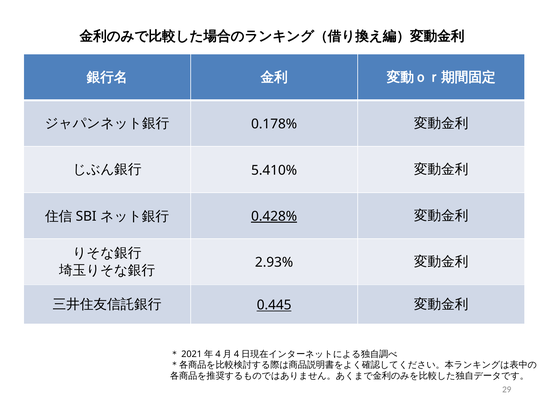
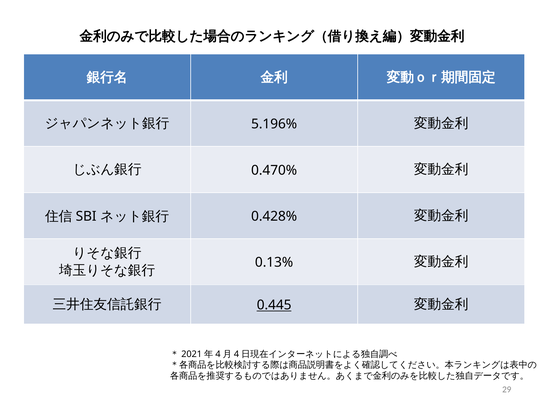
0.178%: 0.178% -> 5.196%
5.410%: 5.410% -> 0.470%
0.428% underline: present -> none
2.93%: 2.93% -> 0.13%
